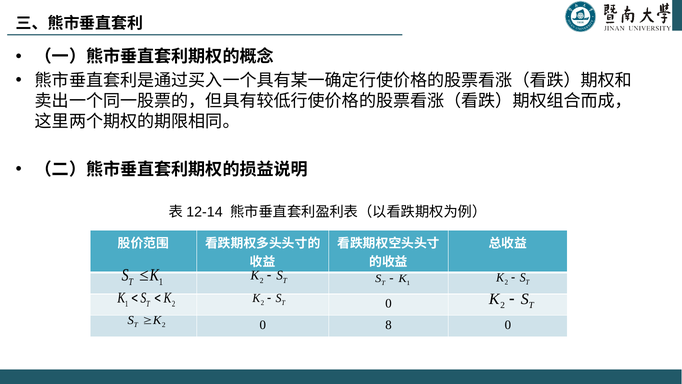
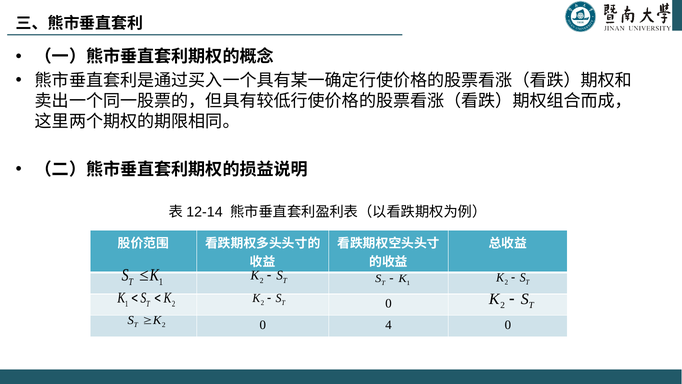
8: 8 -> 4
